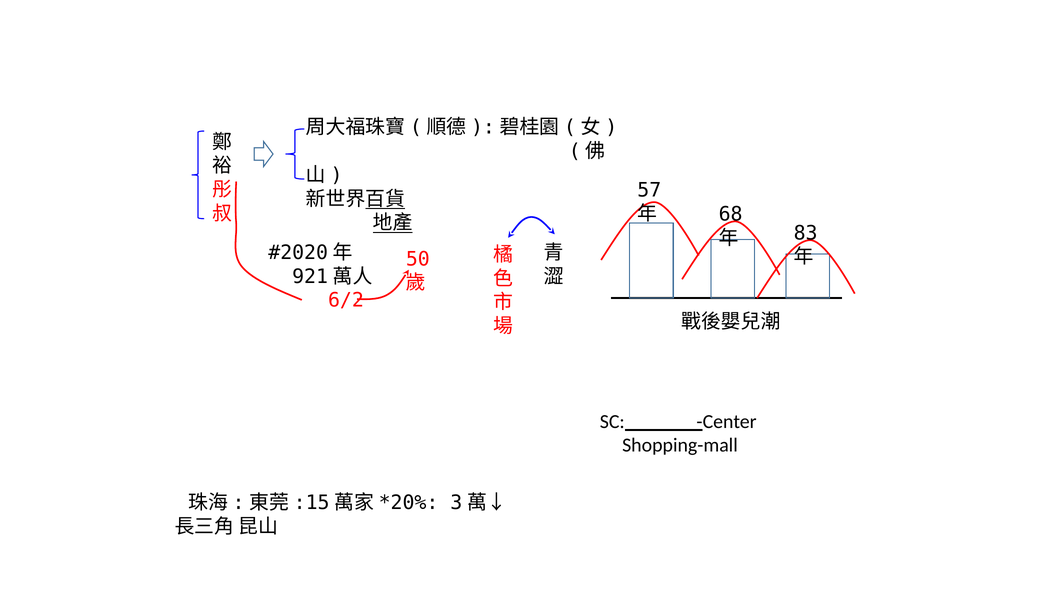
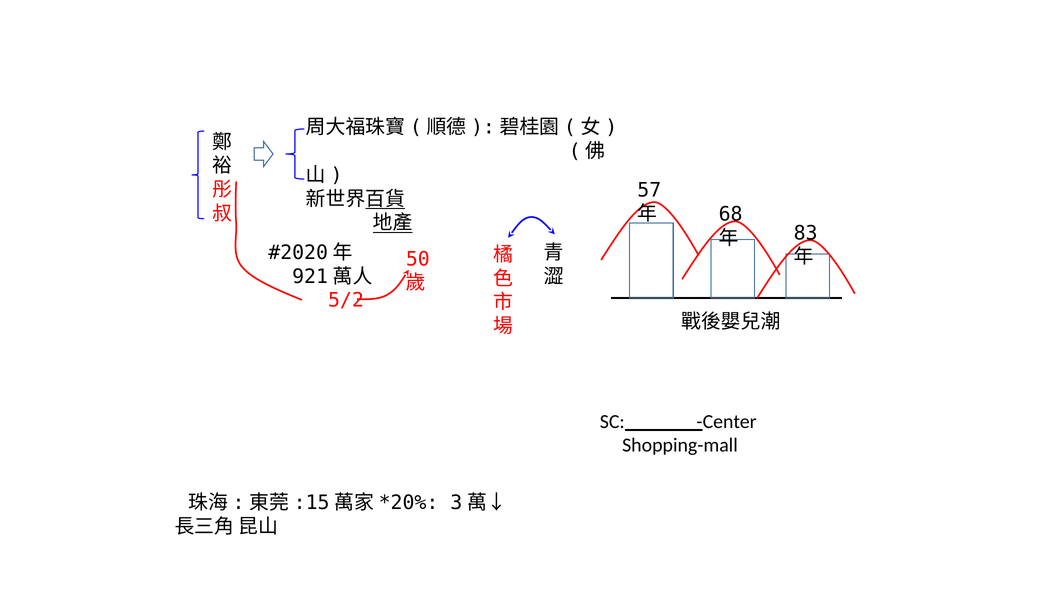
6/2: 6/2 -> 5/2
